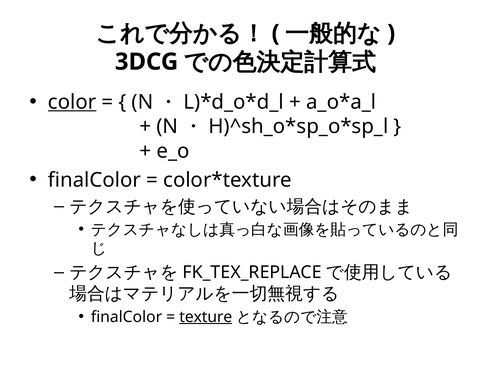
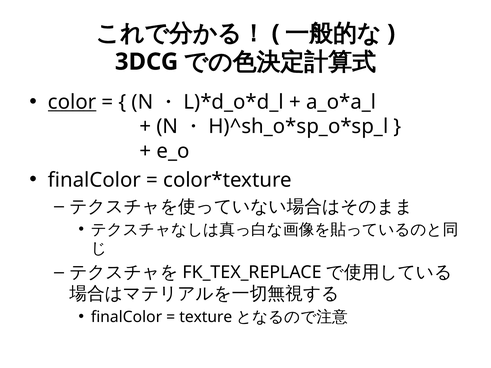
texture underline: present -> none
